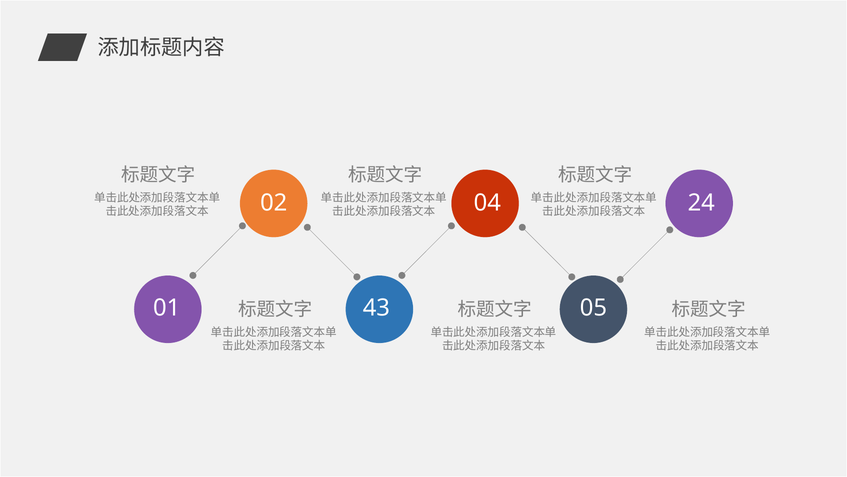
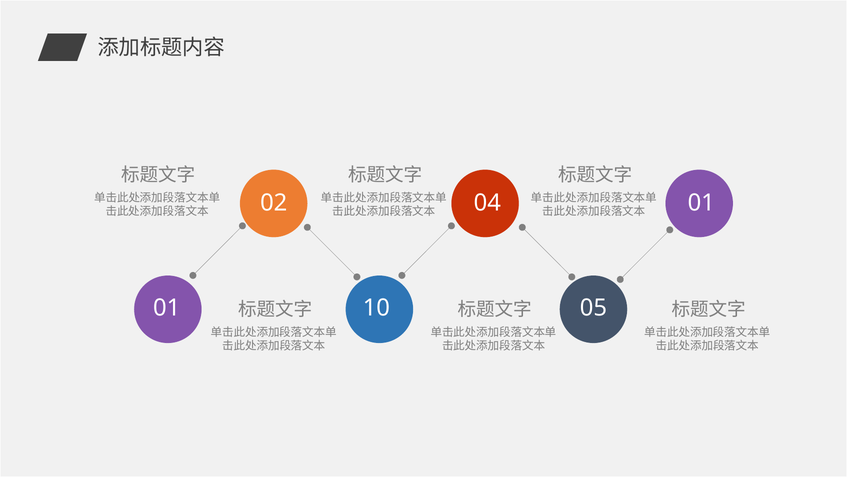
04 24: 24 -> 01
43: 43 -> 10
